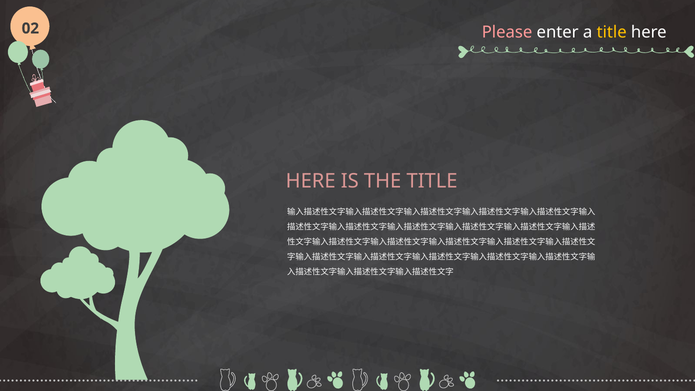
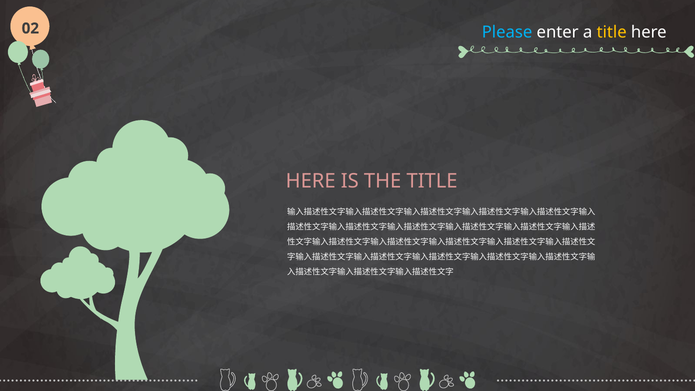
Please colour: pink -> light blue
